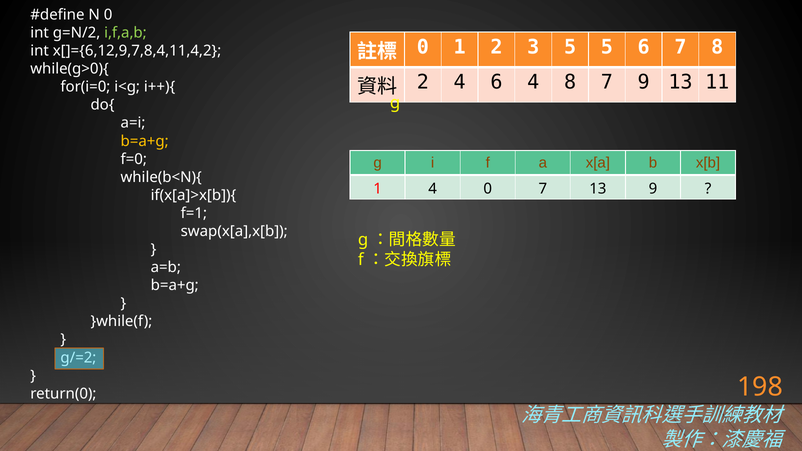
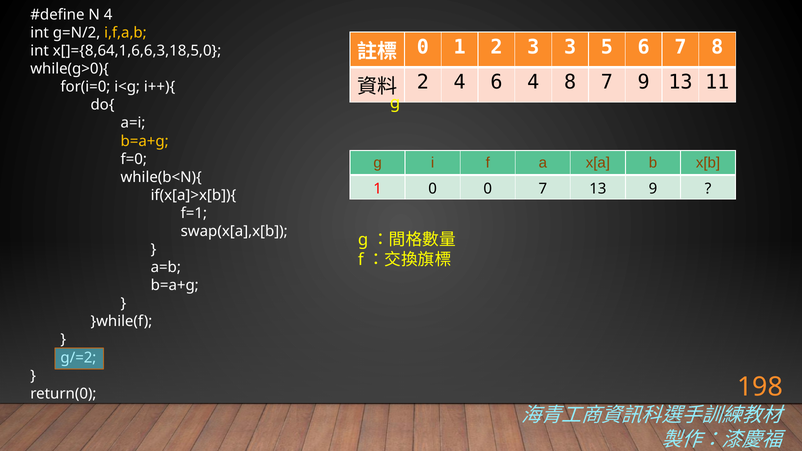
N 0: 0 -> 4
i,f,a,b colour: light green -> yellow
3 5: 5 -> 3
x[]={6,12,9,7,8,4,11,4,2: x[]={6,12,9,7,8,4,11,4,2 -> x[]={8,64,1,6,6,3,18,5,0
1 4: 4 -> 0
